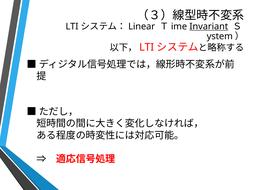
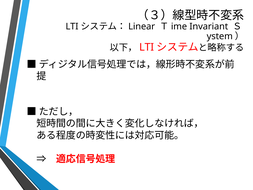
Invariant underline: present -> none
